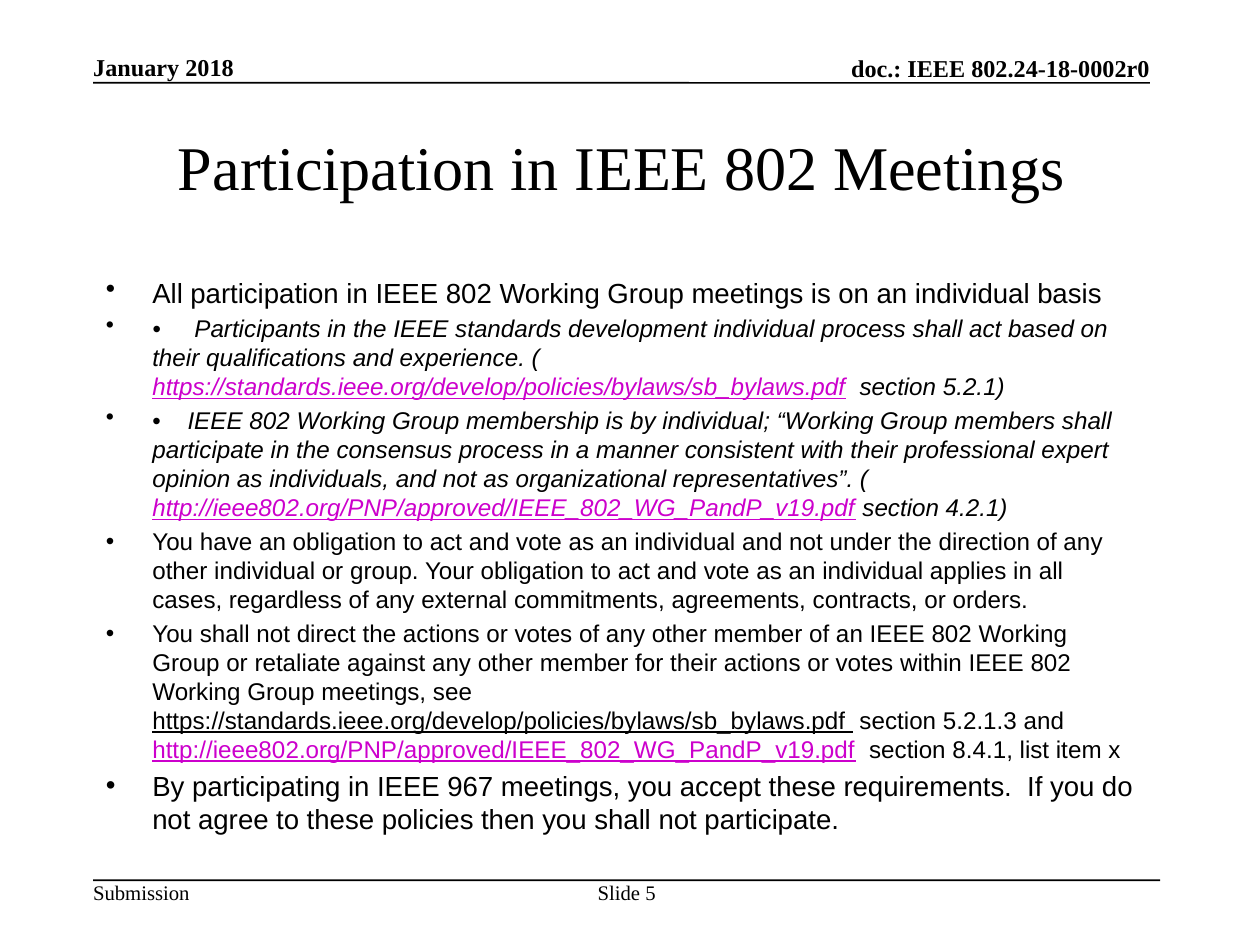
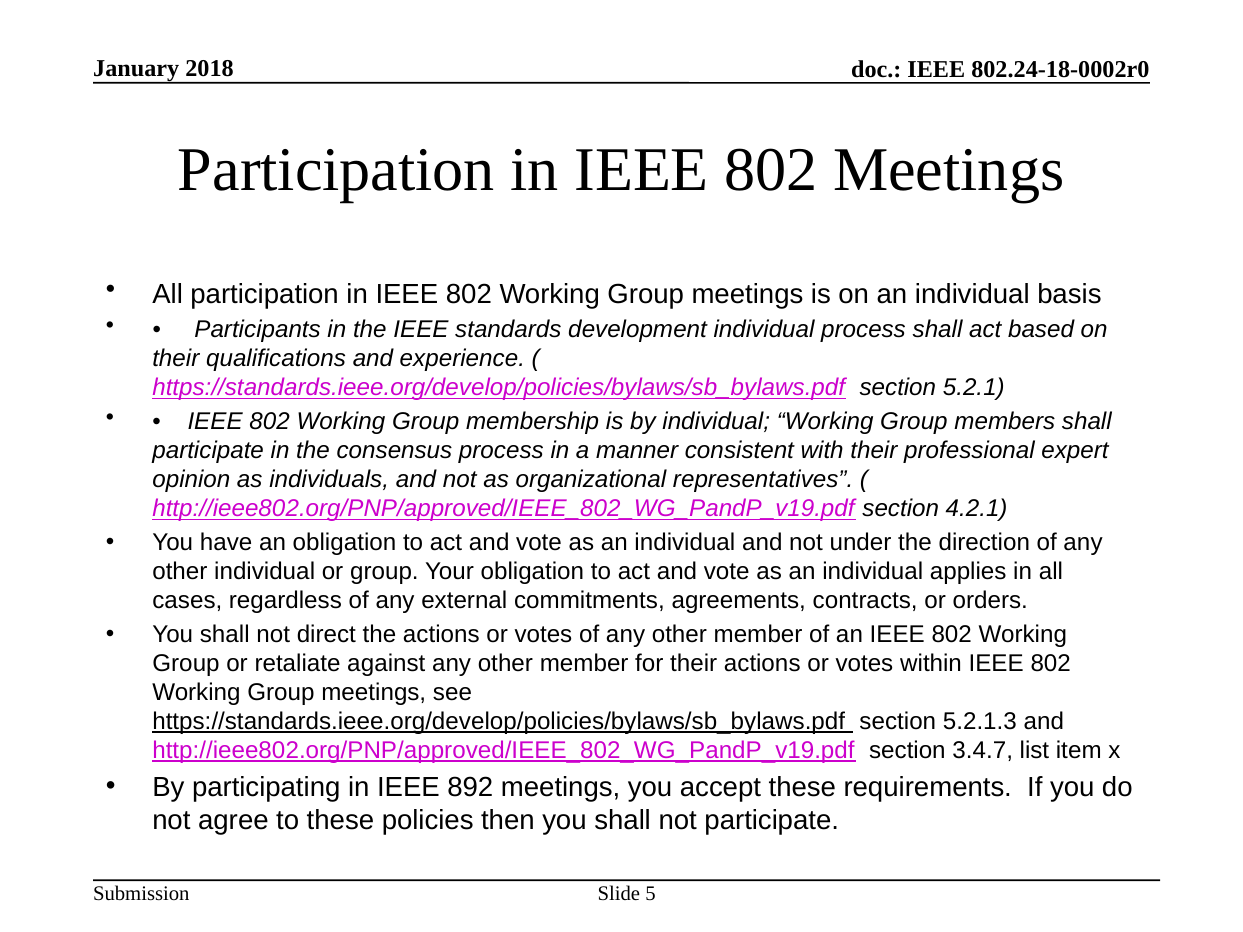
8.4.1: 8.4.1 -> 3.4.7
967: 967 -> 892
